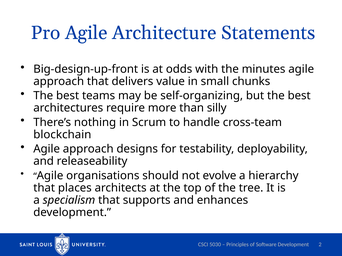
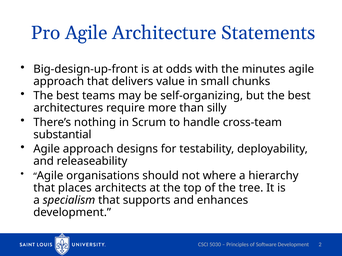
blockchain: blockchain -> substantial
evolve: evolve -> where
